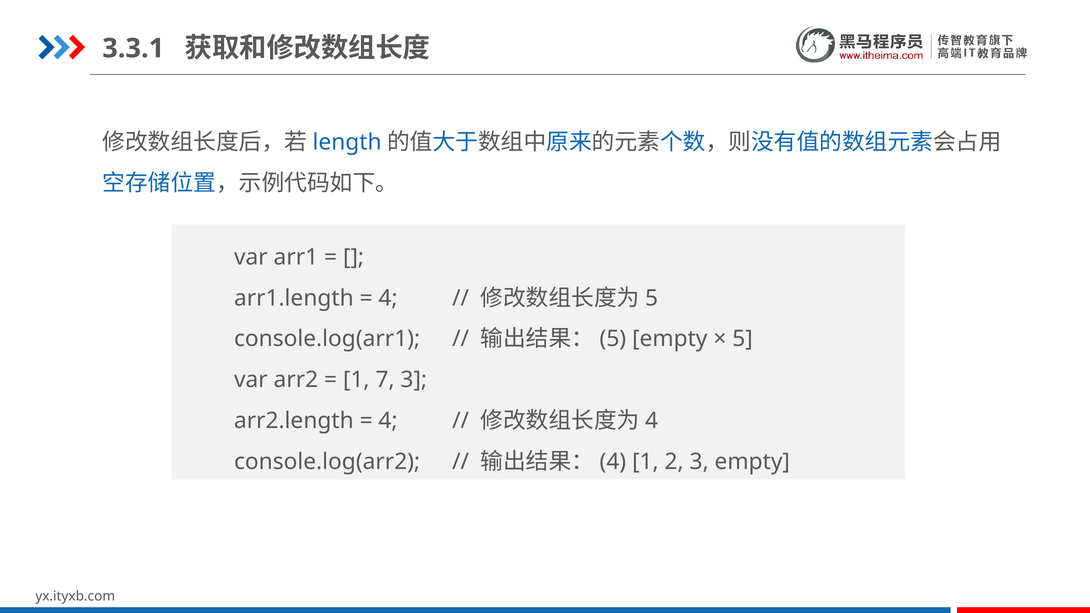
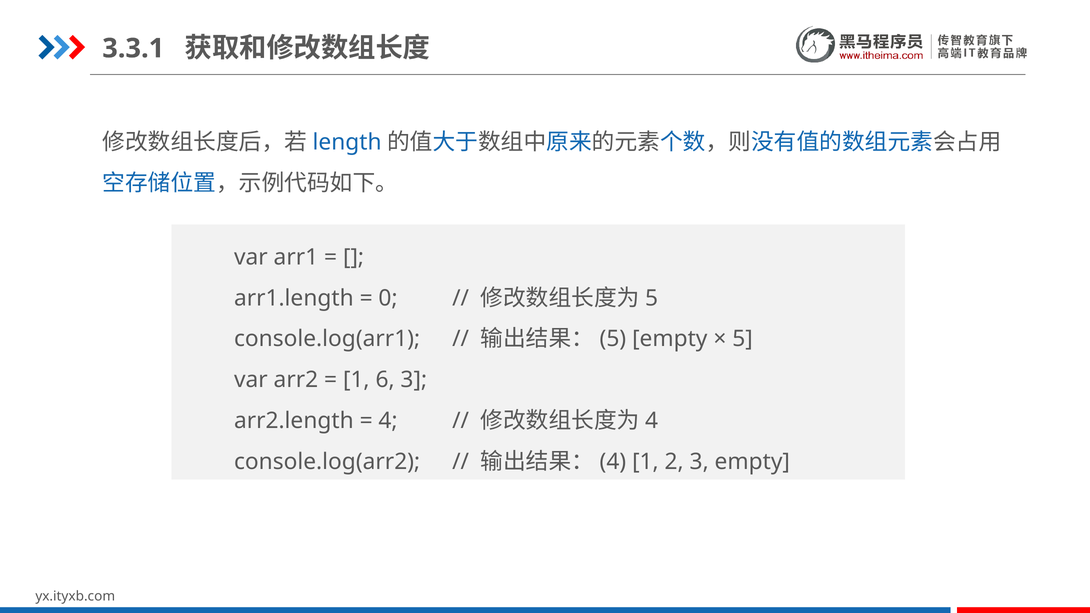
4 at (388, 298): 4 -> 0
7: 7 -> 6
